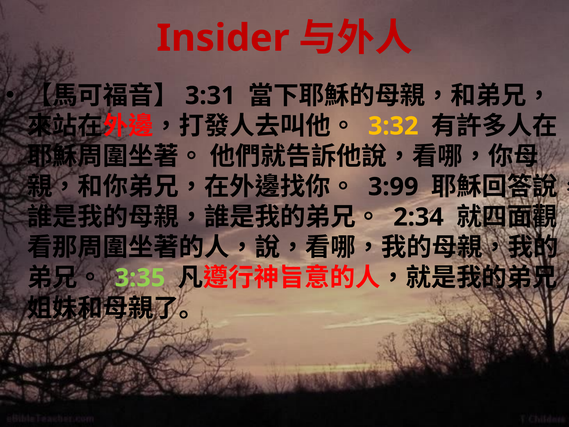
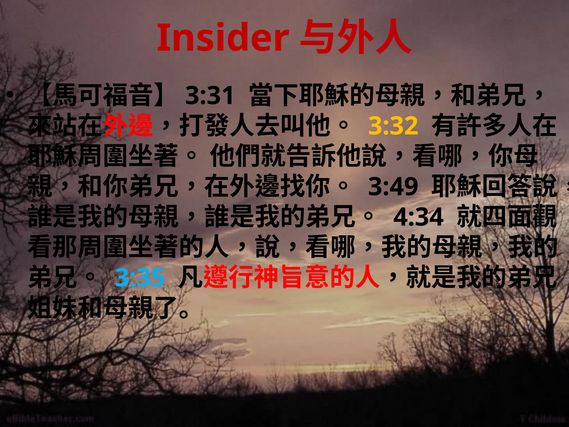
3:99: 3:99 -> 3:49
2:34: 2:34 -> 4:34
3:35 colour: light green -> light blue
